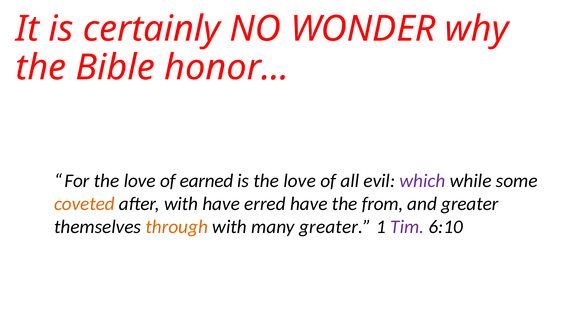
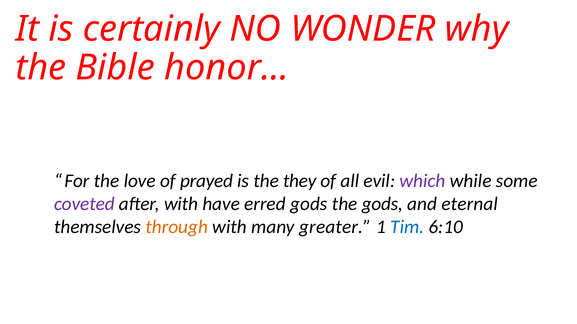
earned: earned -> prayed
is the love: love -> they
coveted colour: orange -> purple
erred have: have -> gods
the from: from -> gods
and greater: greater -> eternal
Tim colour: purple -> blue
